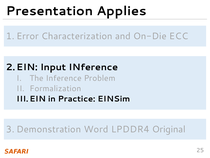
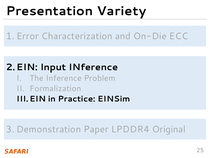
Applies: Applies -> Variety
Word: Word -> Paper
